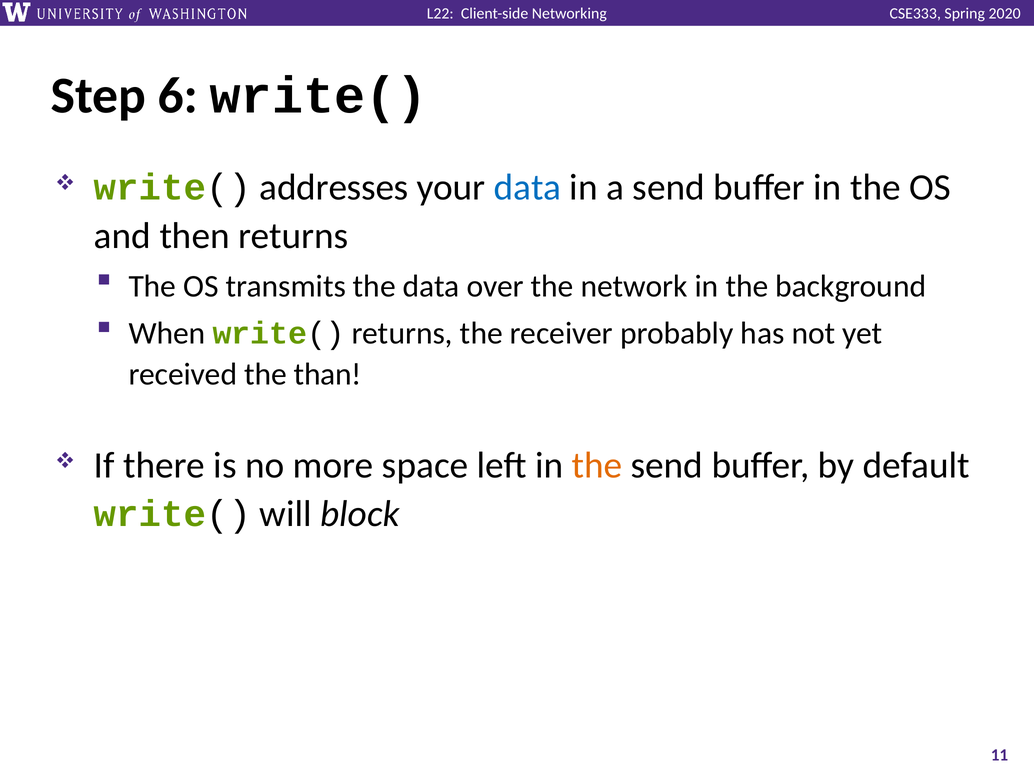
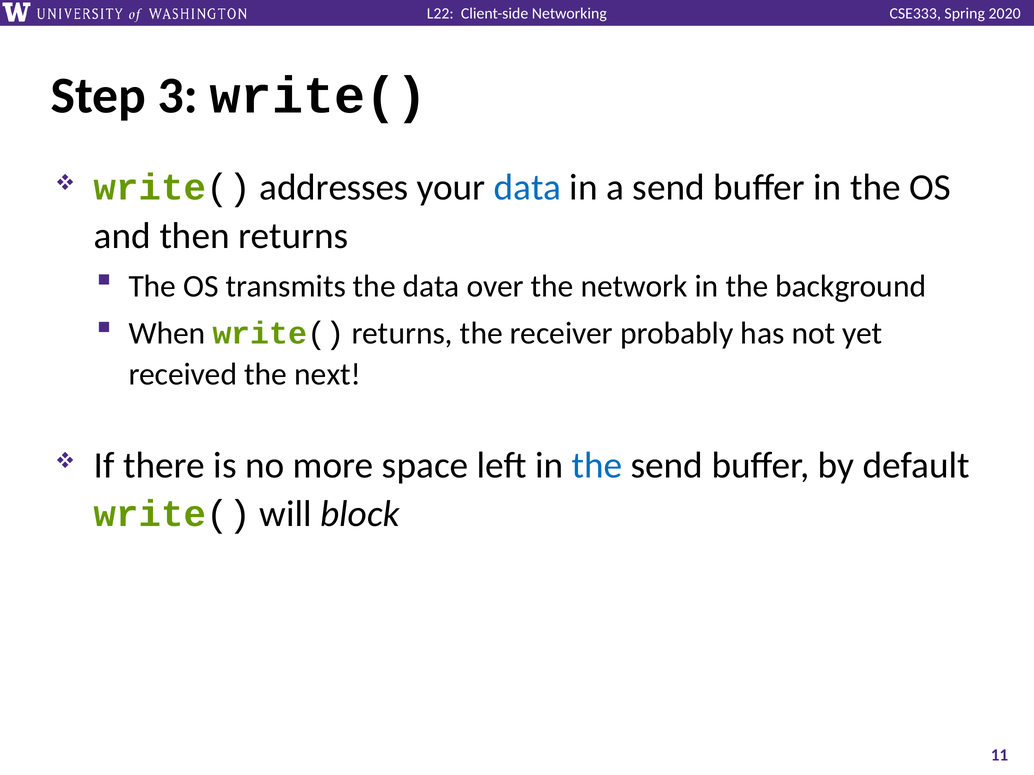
6: 6 -> 3
than: than -> next
the at (597, 466) colour: orange -> blue
